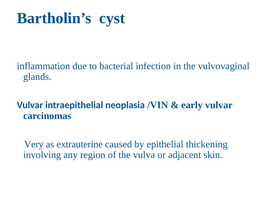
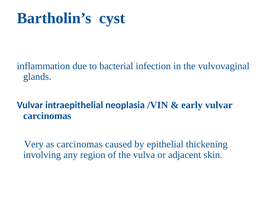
as extrauterine: extrauterine -> carcinomas
